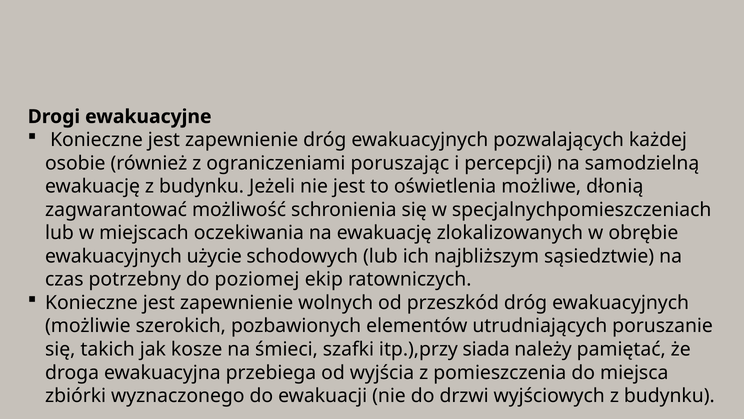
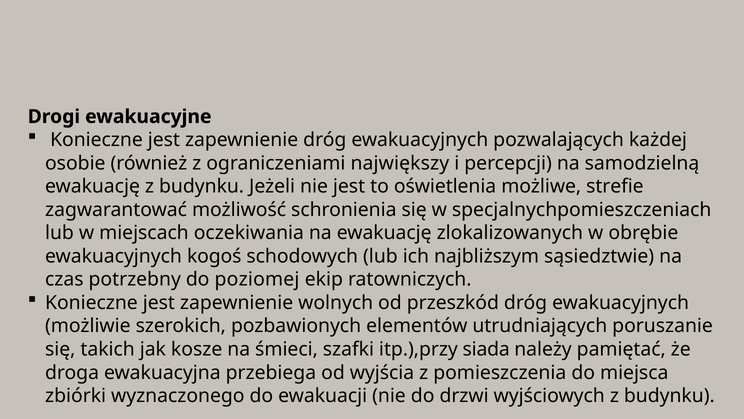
poruszając: poruszając -> największy
dłonią: dłonią -> strefie
użycie: użycie -> kogoś
